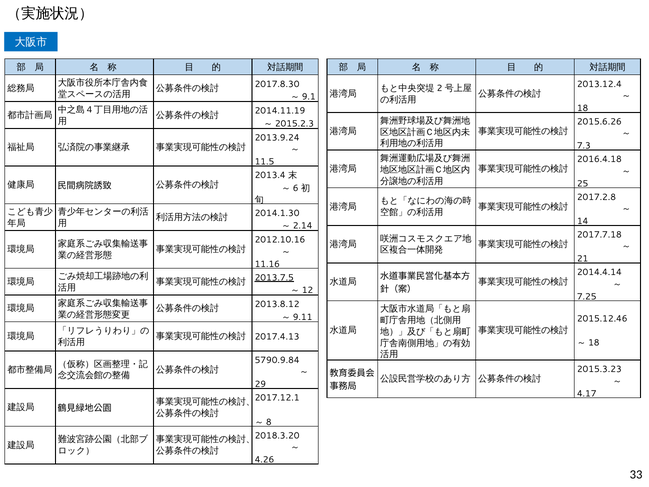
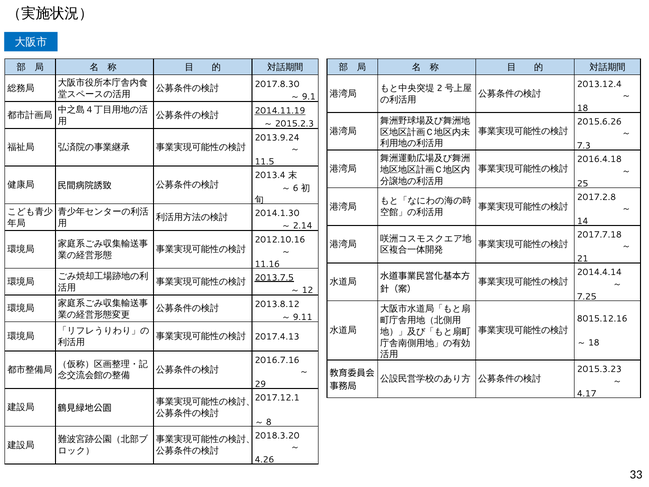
2014.11.19 underline: none -> present
2015.12.46: 2015.12.46 -> 8015.12.16
5790.9.84: 5790.9.84 -> 2016.7.16
